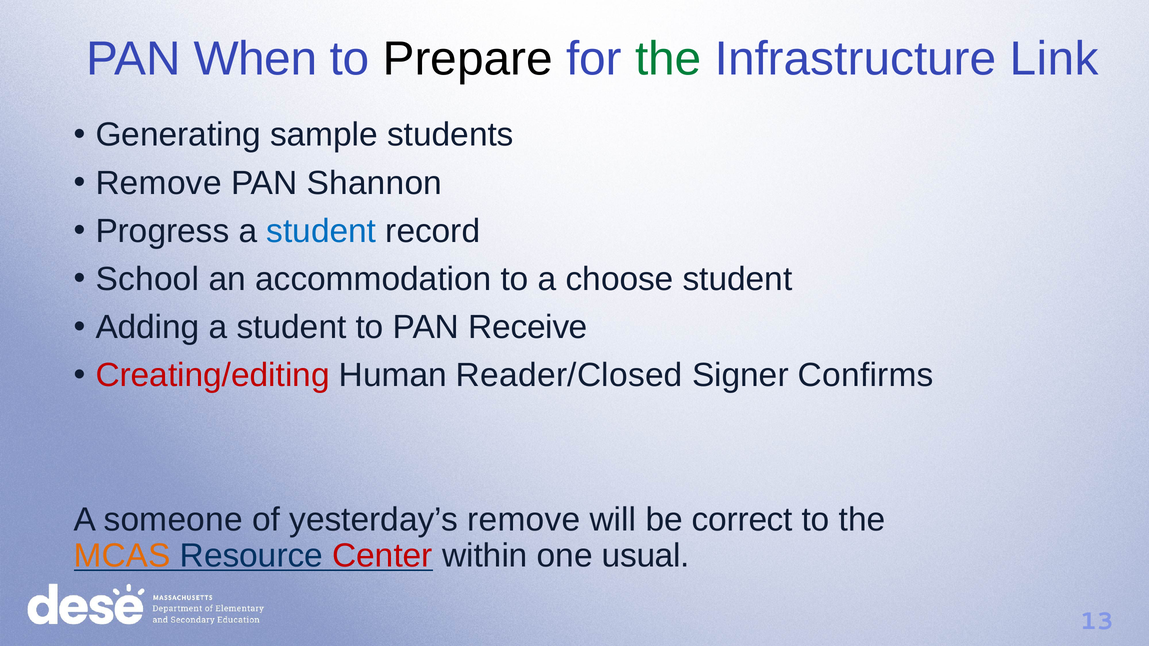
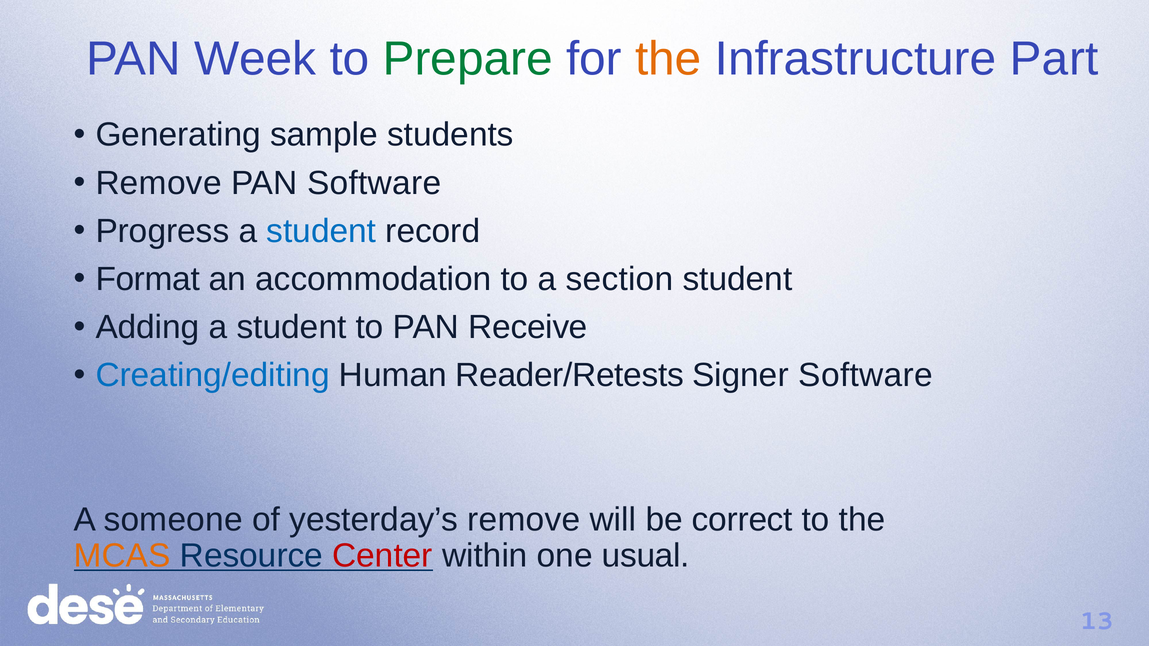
When: When -> Week
Prepare colour: black -> green
the at (668, 59) colour: green -> orange
Link: Link -> Part
PAN Shannon: Shannon -> Software
School: School -> Format
choose: choose -> section
Creating/editing colour: red -> blue
Reader/Closed: Reader/Closed -> Reader/Retests
Signer Confirms: Confirms -> Software
